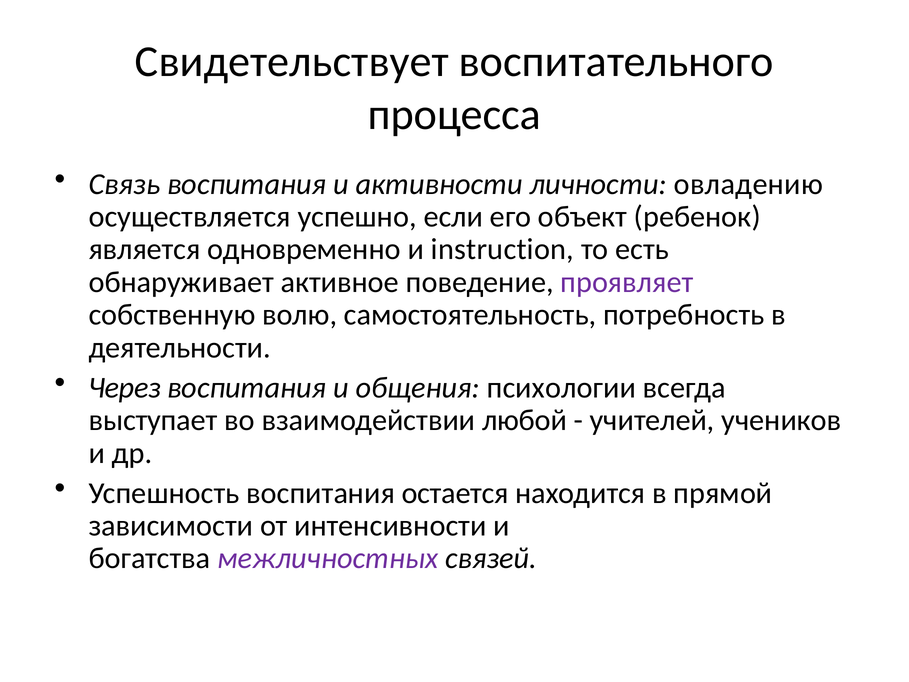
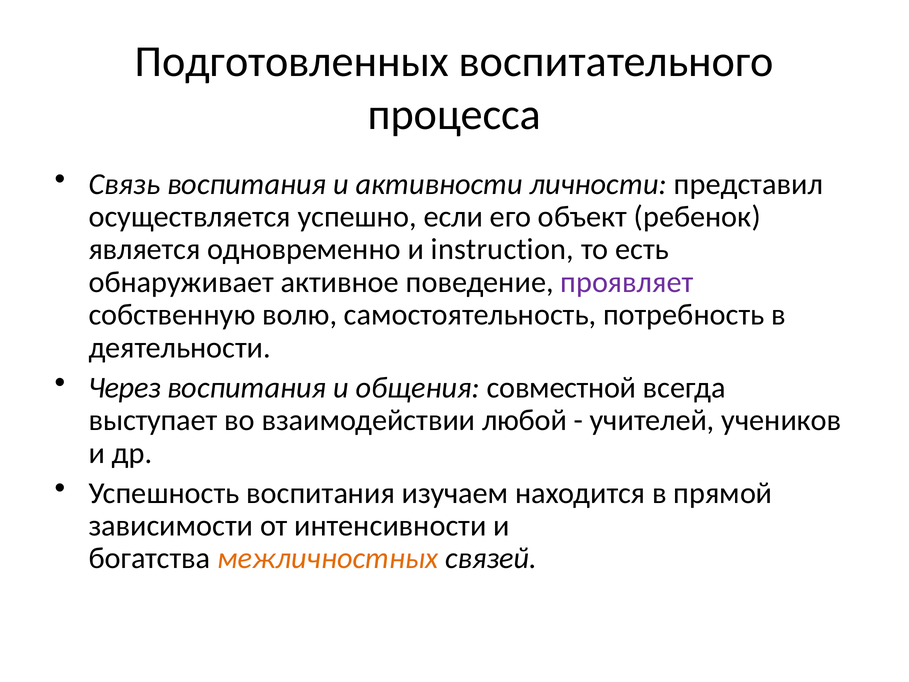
Свидетельствует: Свидетельствует -> Подготовленных
овладению: овладению -> представил
психологии: психологии -> совместной
остается: остается -> изучаем
межличностных colour: purple -> orange
